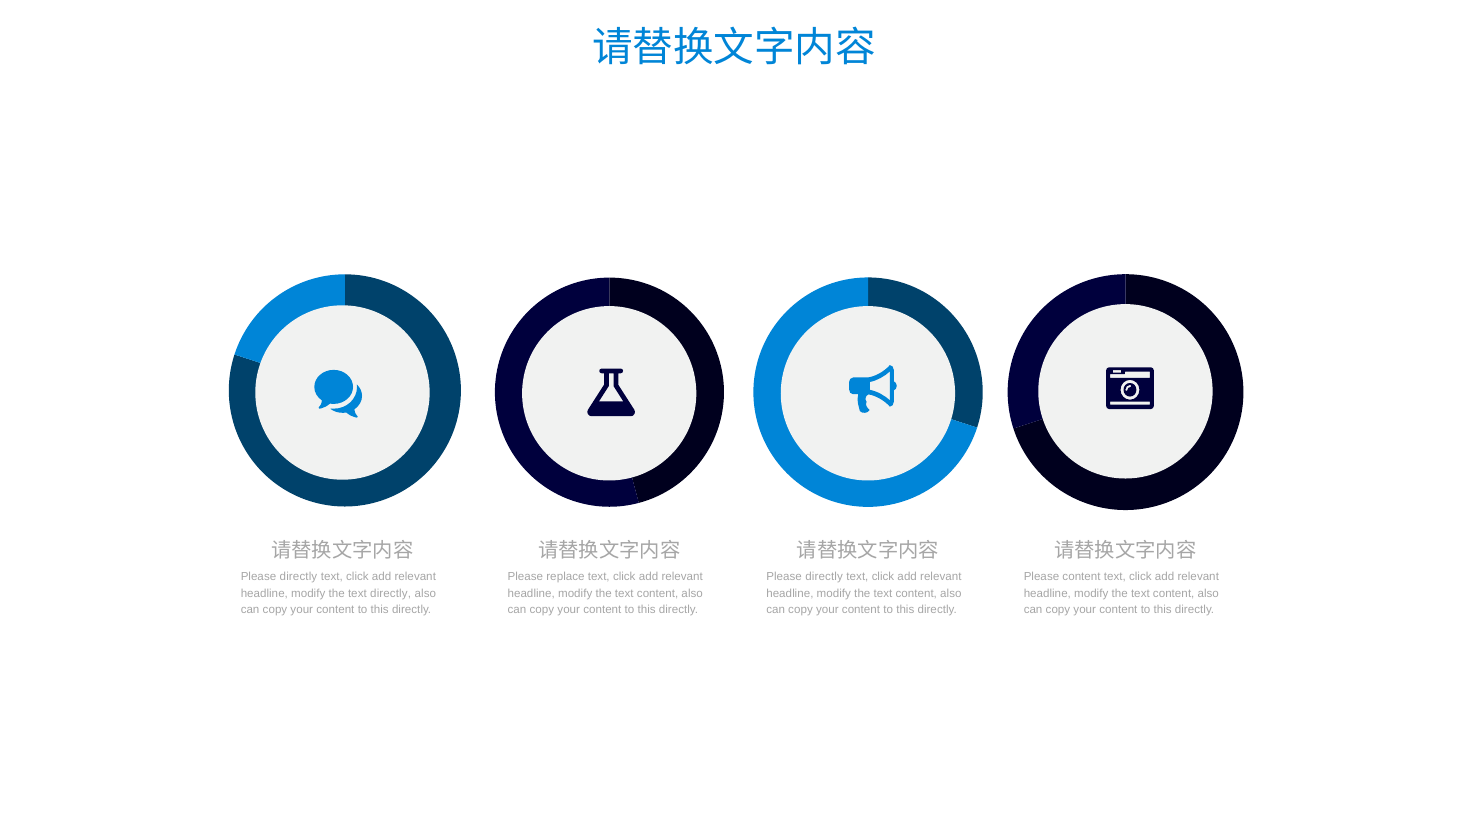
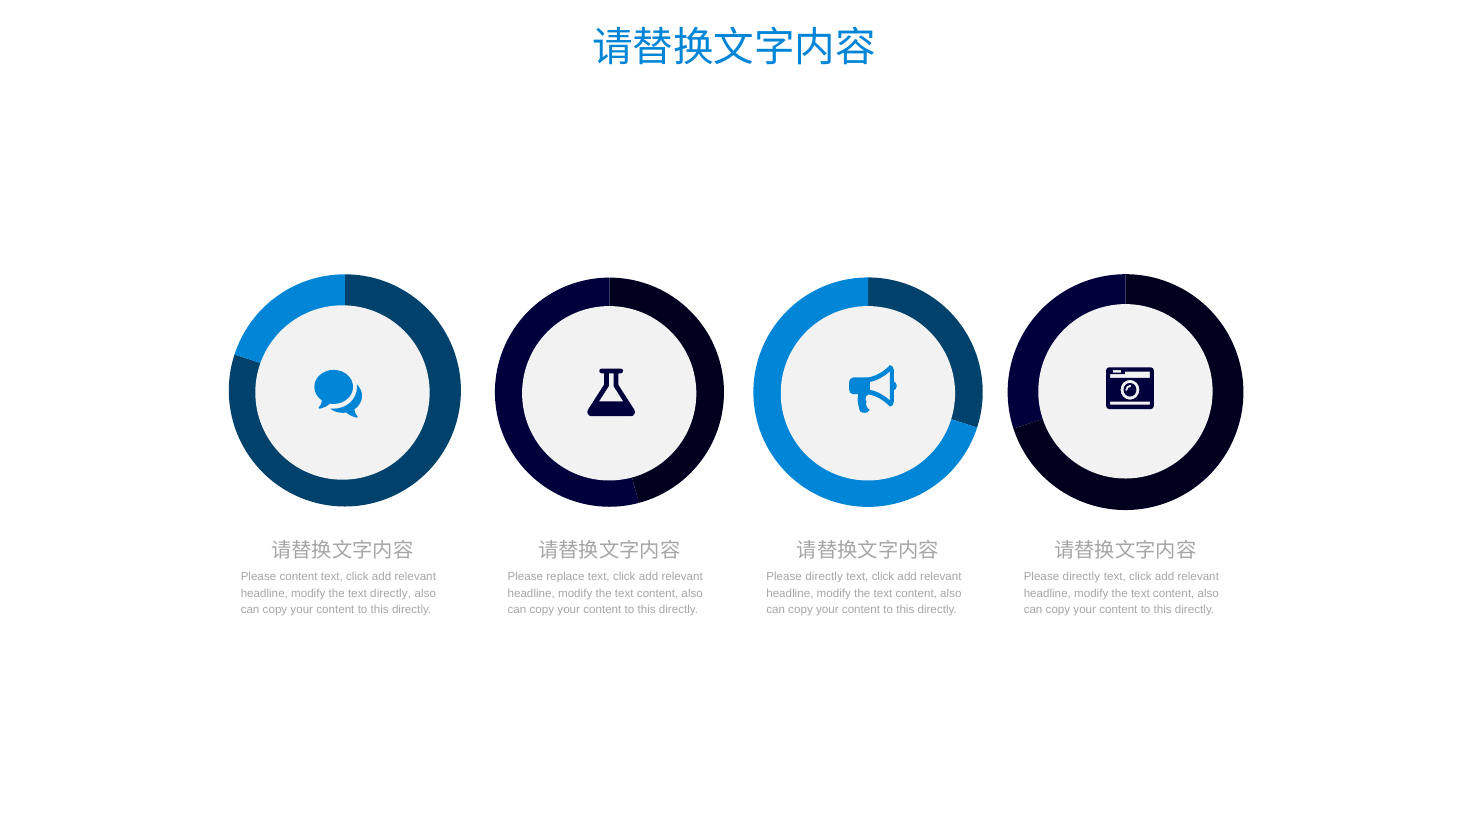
directly at (298, 577): directly -> content
content at (1082, 577): content -> directly
